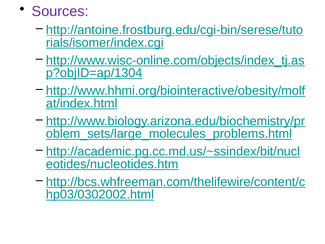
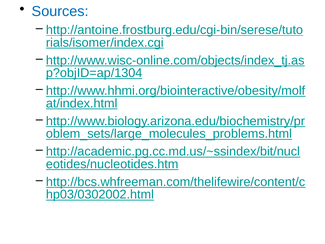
Sources colour: purple -> blue
